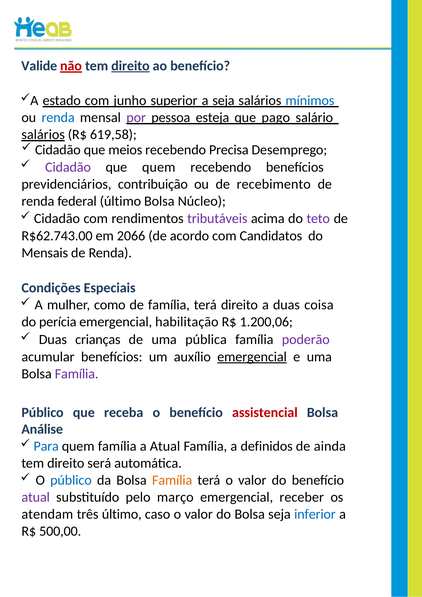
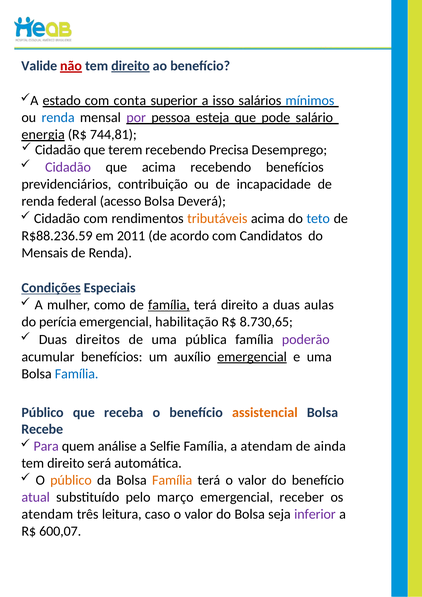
junho: junho -> conta
a seja: seja -> isso
pago: pago -> pode
salários at (43, 135): salários -> energia
619,58: 619,58 -> 744,81
meios: meios -> terem
que quem: quem -> acima
recebimento: recebimento -> incapacidade
federal último: último -> acesso
Núcleo: Núcleo -> Deverá
tributáveis colour: purple -> orange
teto colour: purple -> blue
R$62.743.00: R$62.743.00 -> R$88.236.59
2066: 2066 -> 2011
Condições underline: none -> present
família at (169, 305) underline: none -> present
coisa: coisa -> aulas
1.200,06: 1.200,06 -> 8.730,65
crianças: crianças -> direitos
Família at (77, 374) colour: purple -> blue
assistencial colour: red -> orange
Análise: Análise -> Recebe
Para colour: blue -> purple
quem família: família -> análise
a Atual: Atual -> Selfie
a definidos: definidos -> atendam
público at (71, 480) colour: blue -> orange
três último: último -> leitura
inferior colour: blue -> purple
500,00: 500,00 -> 600,07
